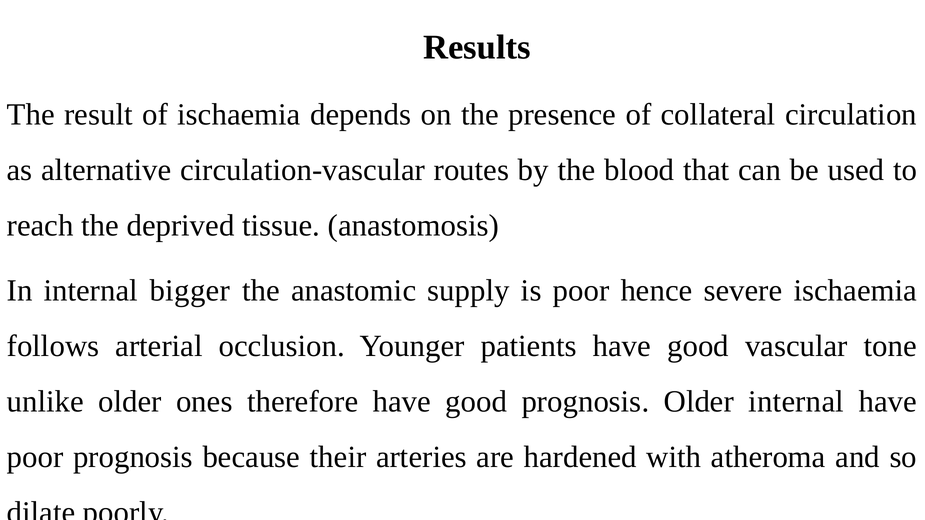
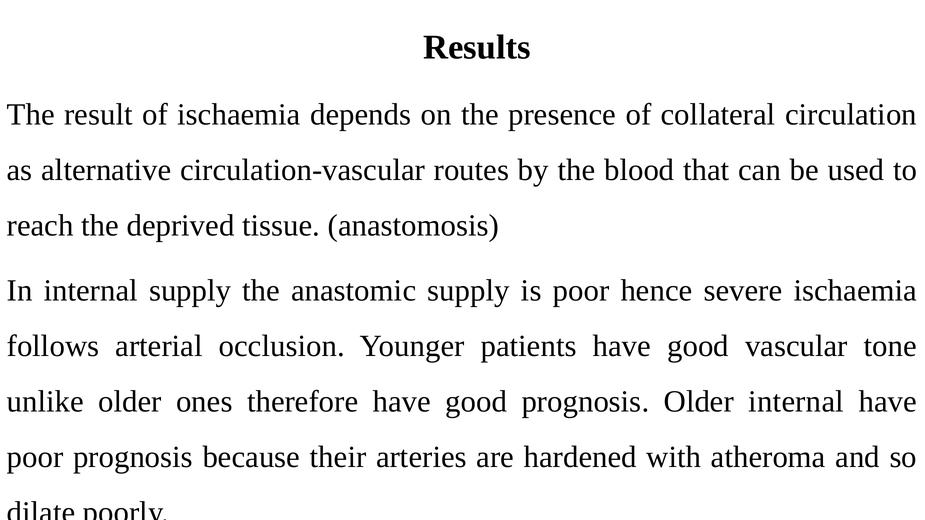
internal bigger: bigger -> supply
